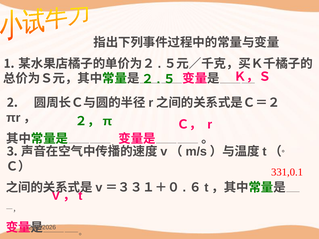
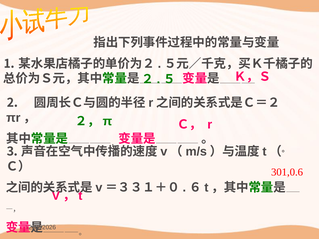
331,0.1: 331,0.1 -> 301,0.6
